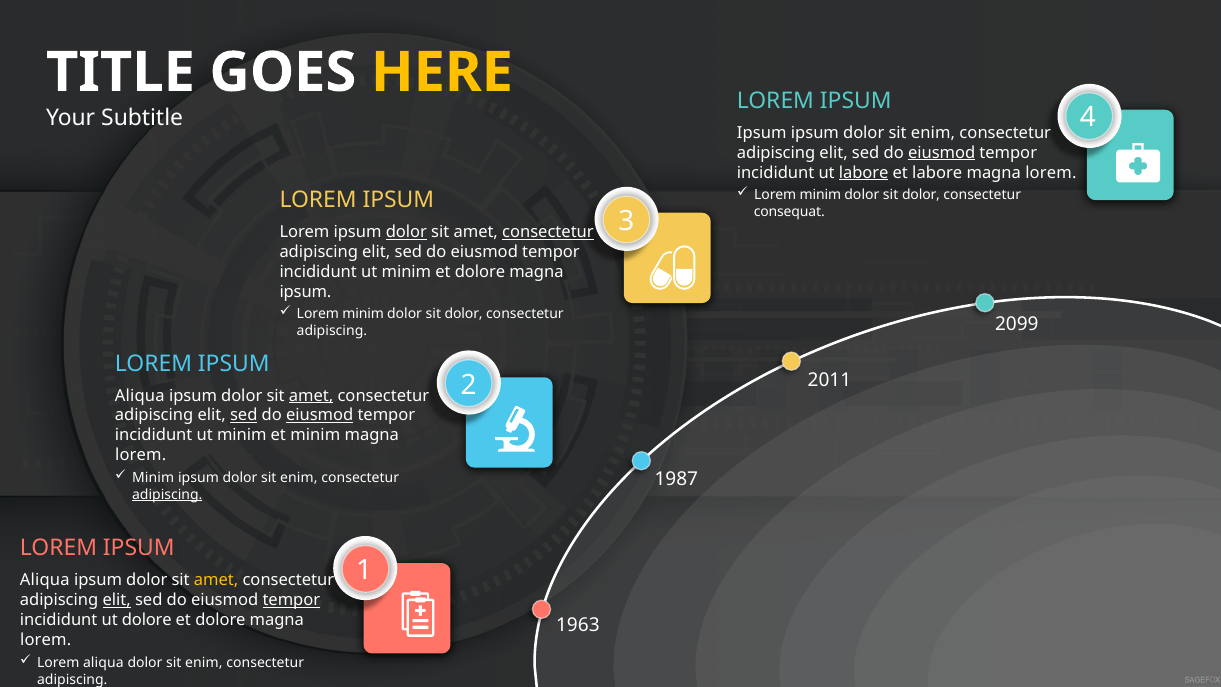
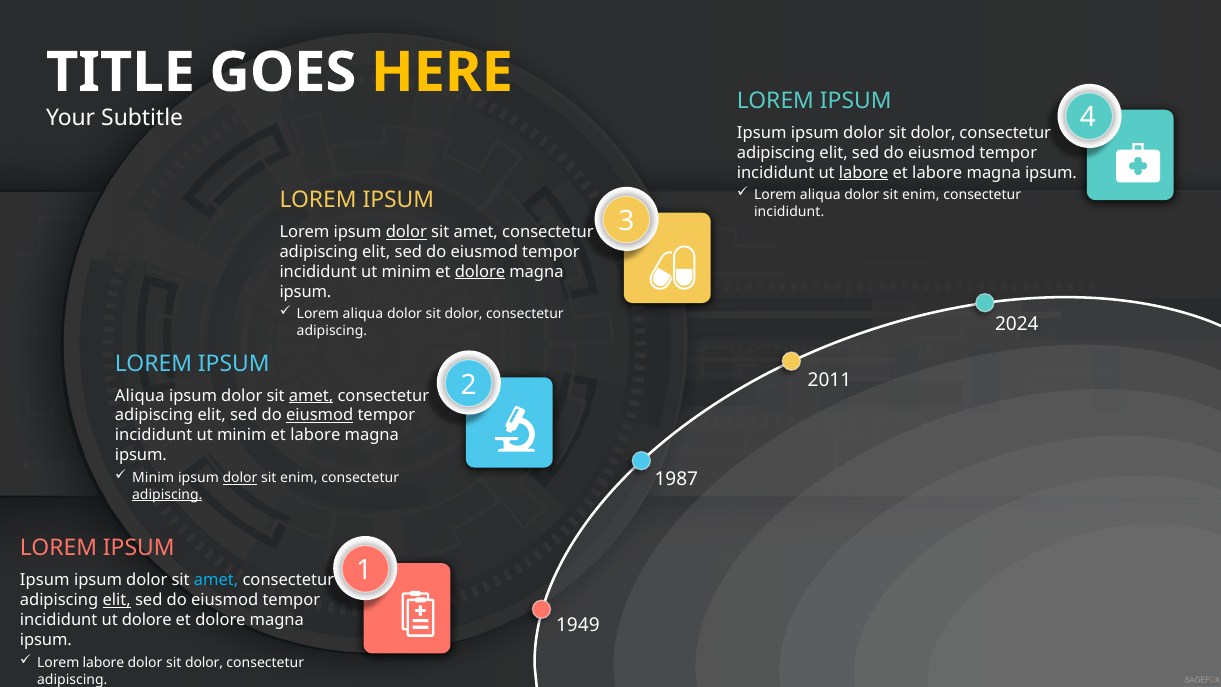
enim at (933, 133): enim -> dolor
eiusmod at (942, 153) underline: present -> none
lorem at (1051, 172): lorem -> ipsum
minim at (820, 195): minim -> aliqua
dolor at (921, 195): dolor -> enim
consequat at (789, 212): consequat -> incididunt
consectetur at (548, 232) underline: present -> none
dolore at (480, 272) underline: none -> present
minim at (363, 314): minim -> aliqua
2099: 2099 -> 2024
sed at (244, 415) underline: present -> none
minim at (315, 435): minim -> labore
lorem at (141, 455): lorem -> ipsum
dolor at (240, 478) underline: none -> present
Aliqua at (45, 580): Aliqua -> Ipsum
amet at (216, 580) colour: yellow -> light blue
tempor at (291, 600) underline: present -> none
1963: 1963 -> 1949
lorem at (46, 640): lorem -> ipsum
Lorem aliqua: aliqua -> labore
enim at (204, 663): enim -> dolor
